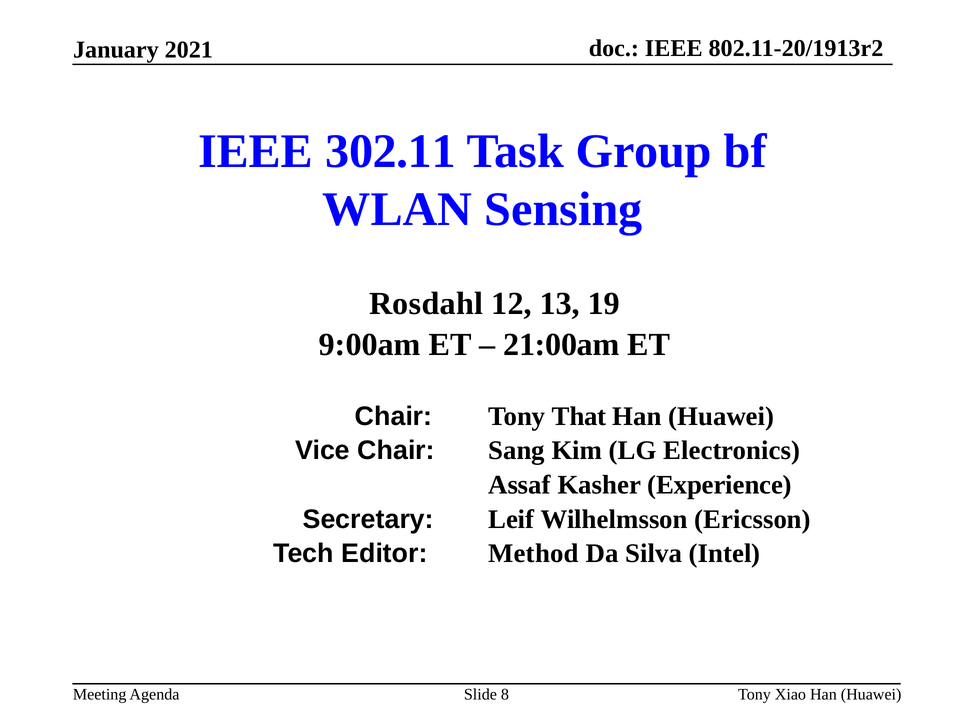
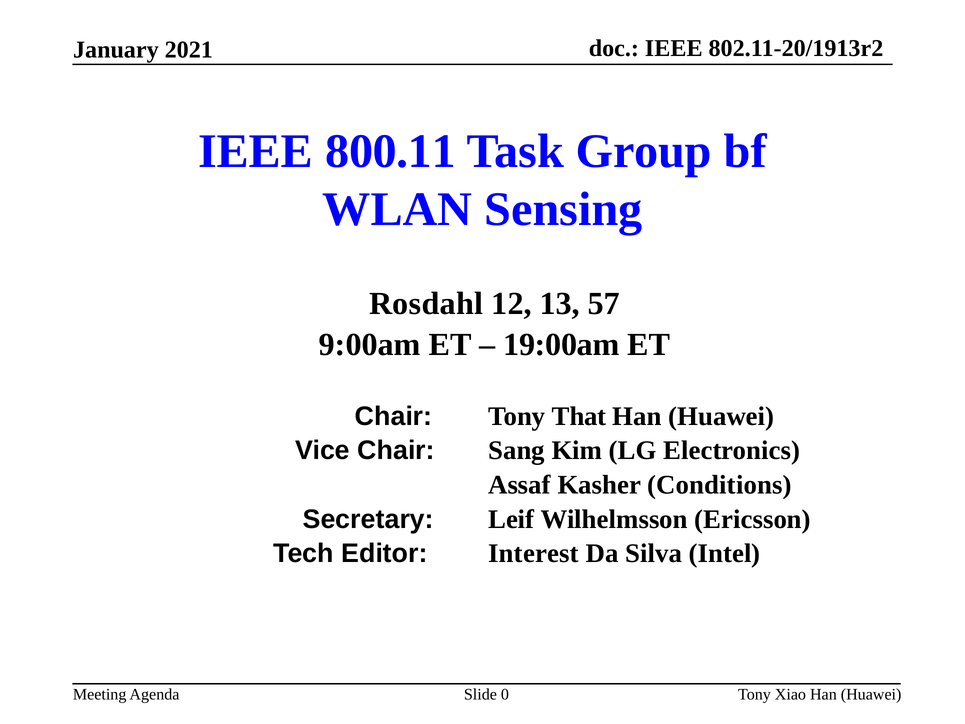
302.11: 302.11 -> 800.11
19: 19 -> 57
21:00am: 21:00am -> 19:00am
Experience: Experience -> Conditions
Method: Method -> Interest
8: 8 -> 0
